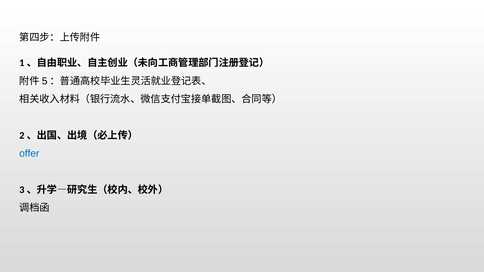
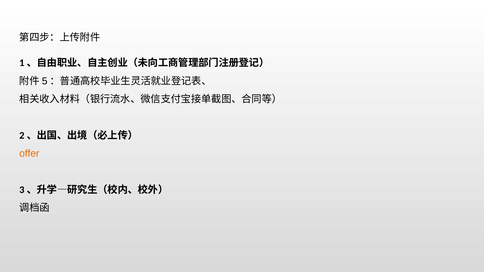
offer colour: blue -> orange
